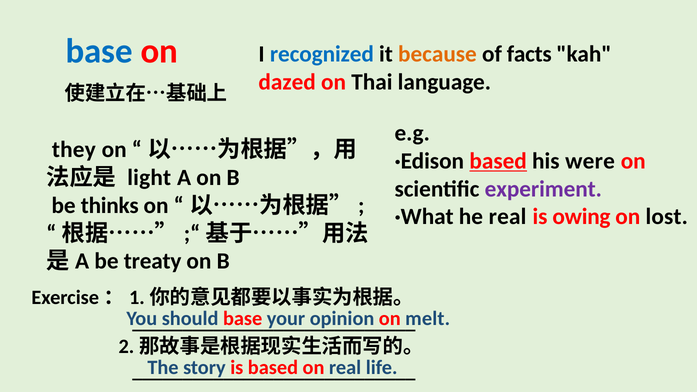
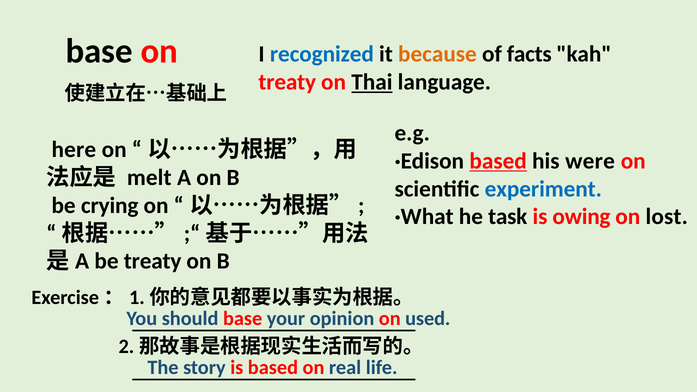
base at (99, 51) colour: blue -> black
dazed at (287, 82): dazed -> treaty
Thai underline: none -> present
they: they -> here
light: light -> melt
experiment colour: purple -> blue
thinks: thinks -> crying
he real: real -> task
melt: melt -> used
